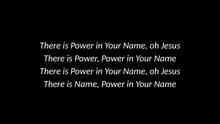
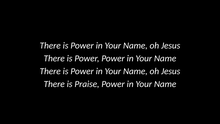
is Name: Name -> Praise
